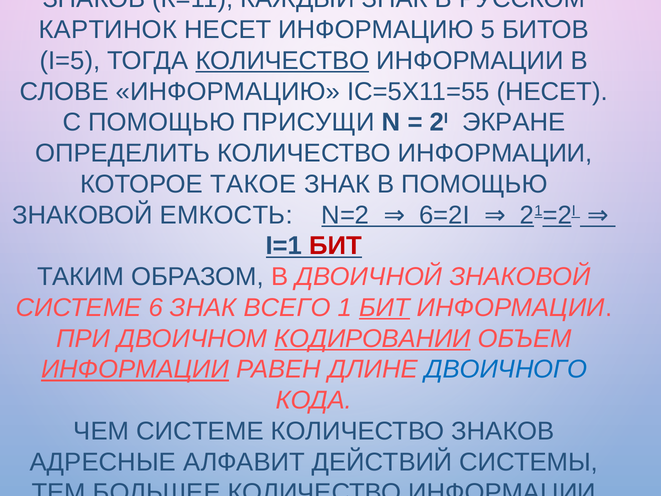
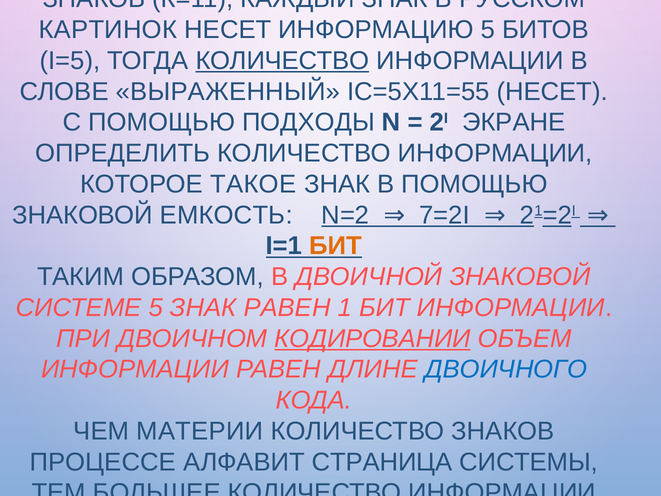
СЛОВЕ ИНФОРМАЦИЮ: ИНФОРМАЦИЮ -> ВЫРАЖЕННЫЙ
ПРИСУЩИ: ПРИСУЩИ -> ПОДХОДЫ
6=2I: 6=2I -> 7=2I
БИТ at (336, 246) colour: red -> orange
СИСТЕМЕ 6: 6 -> 5
ЗНАК ВСЕГО: ВСЕГО -> РАВЕН
БИТ at (384, 308) underline: present -> none
ИНФОРМАЦИИ at (135, 369) underline: present -> none
ЧЕМ СИСТЕМЕ: СИСТЕМЕ -> МАТЕРИИ
АДРЕСНЫЕ: АДРЕСНЫЕ -> ПРОЦЕССЕ
ДЕЙСТВИЙ: ДЕЙСТВИЙ -> СТРАНИЦА
